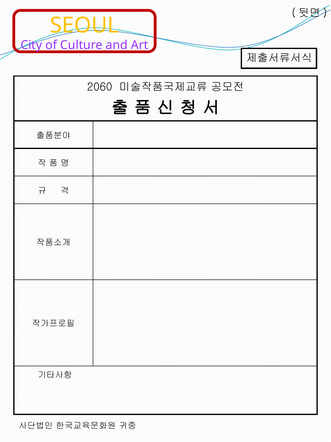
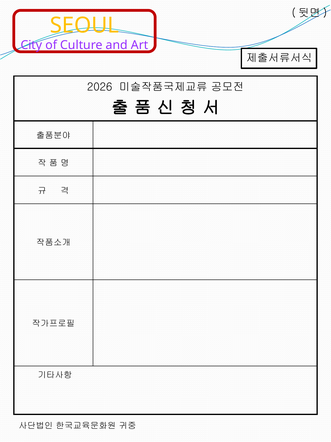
2060: 2060 -> 2026
